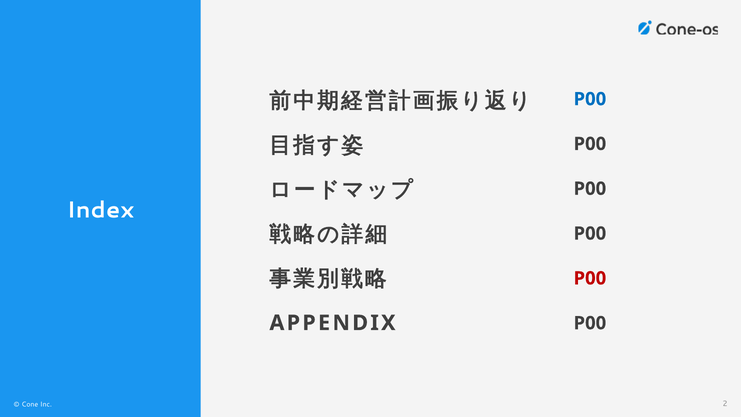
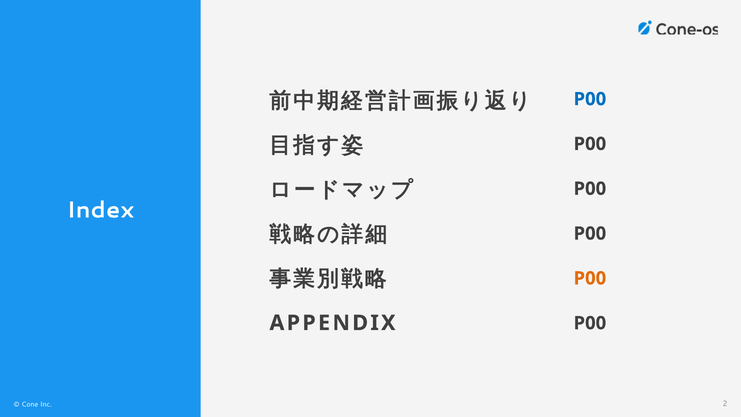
P00 at (590, 278) colour: red -> orange
